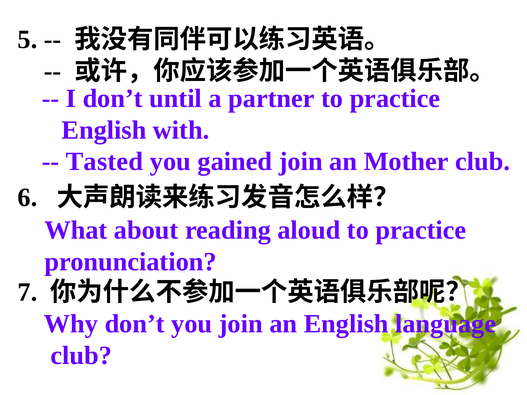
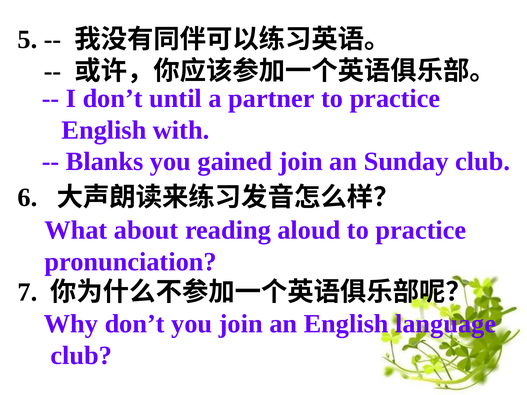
Tasted: Tasted -> Blanks
Mother: Mother -> Sunday
